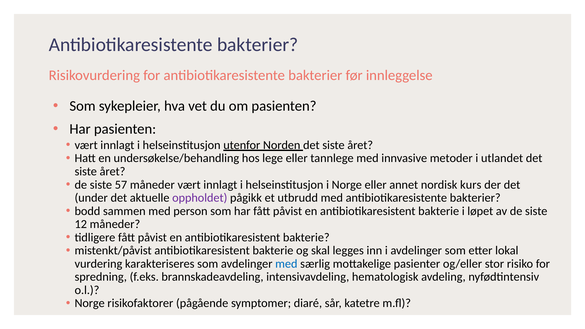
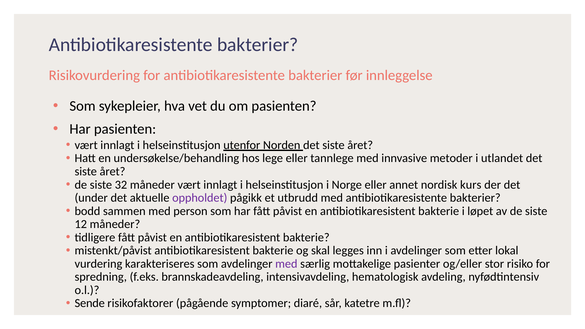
57: 57 -> 32
med at (286, 264) colour: blue -> purple
Norge at (90, 303): Norge -> Sende
